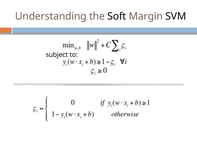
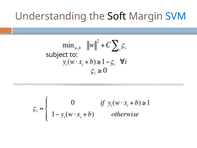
SVM colour: black -> blue
